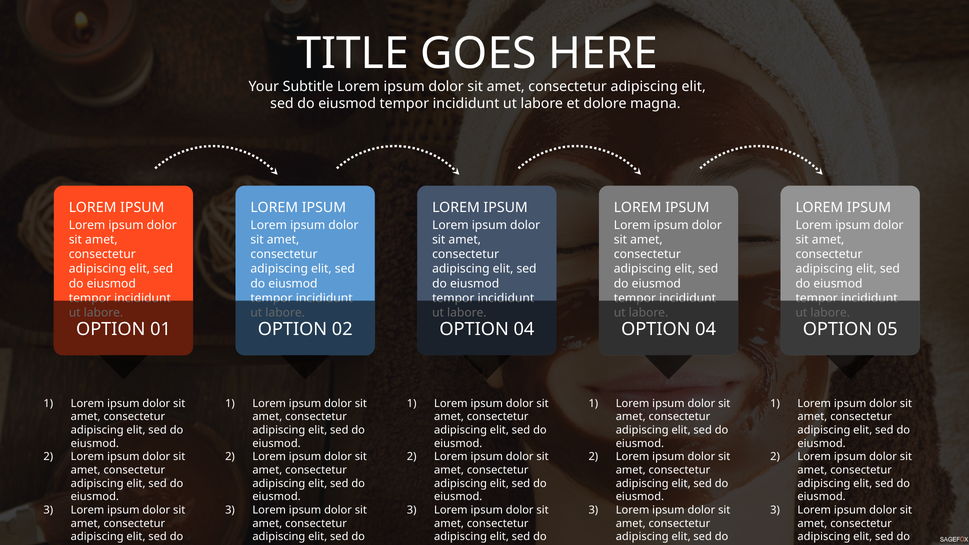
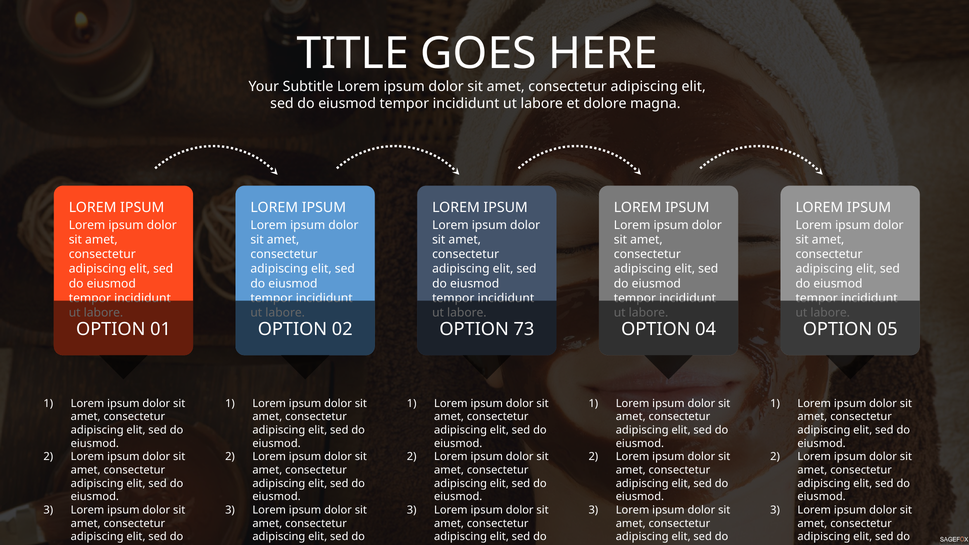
04 at (524, 329): 04 -> 73
